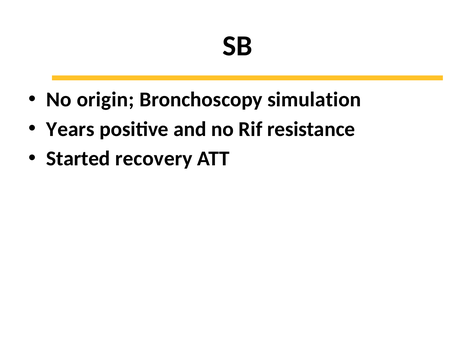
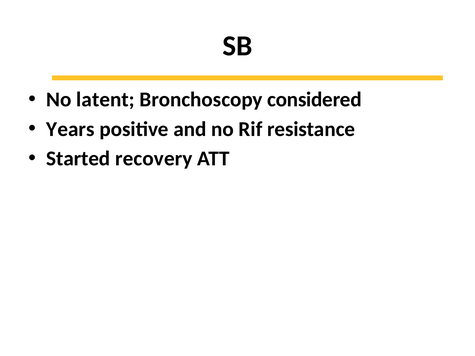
origin: origin -> latent
simulation: simulation -> considered
